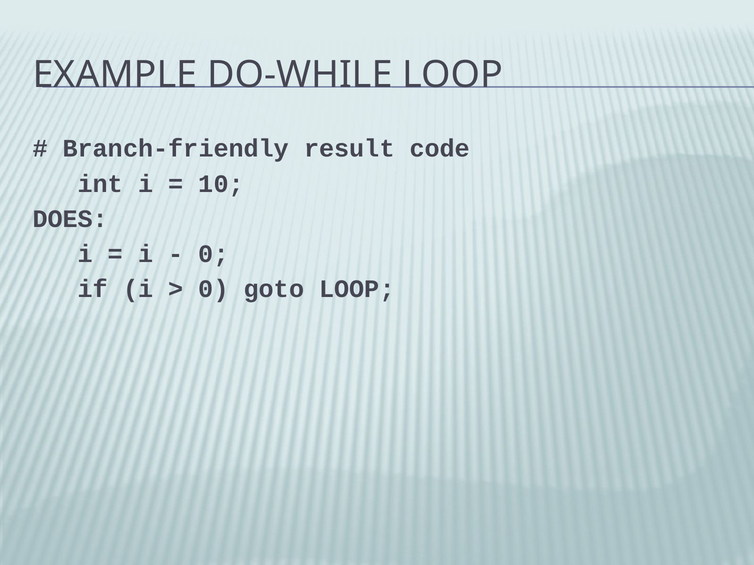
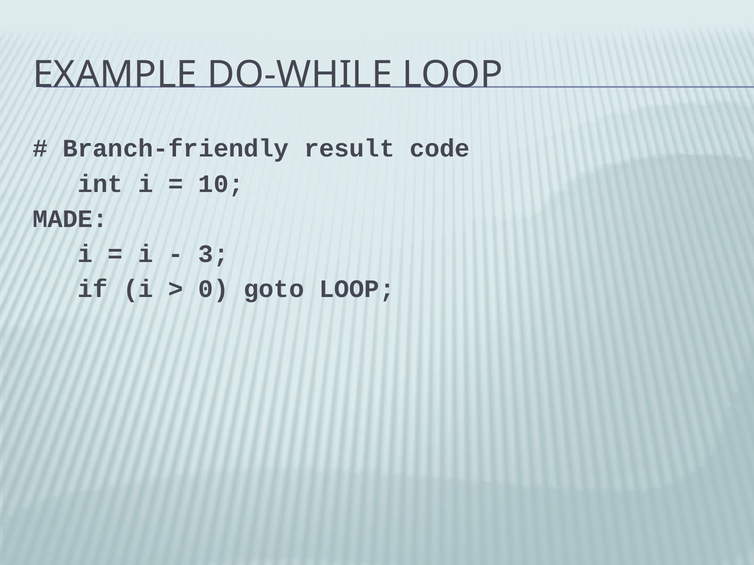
DOES: DOES -> MADE
0 at (214, 254): 0 -> 3
